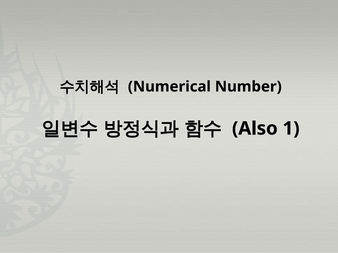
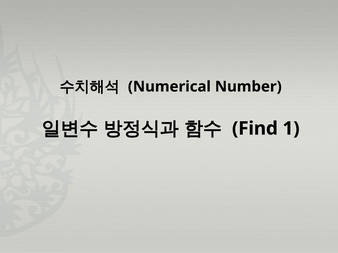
Also: Also -> Find
